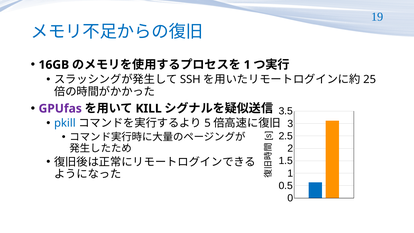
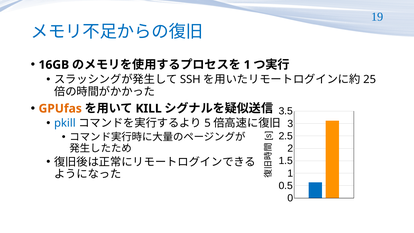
GPUfas colour: purple -> orange
